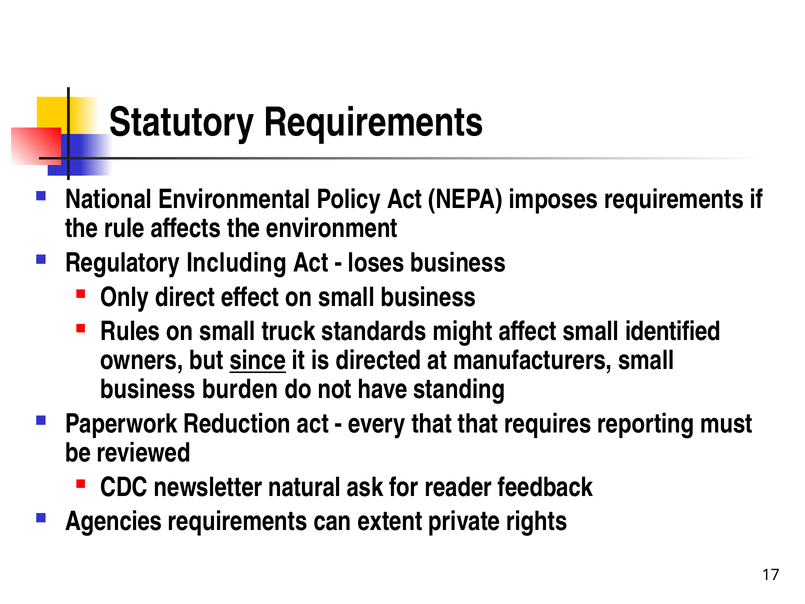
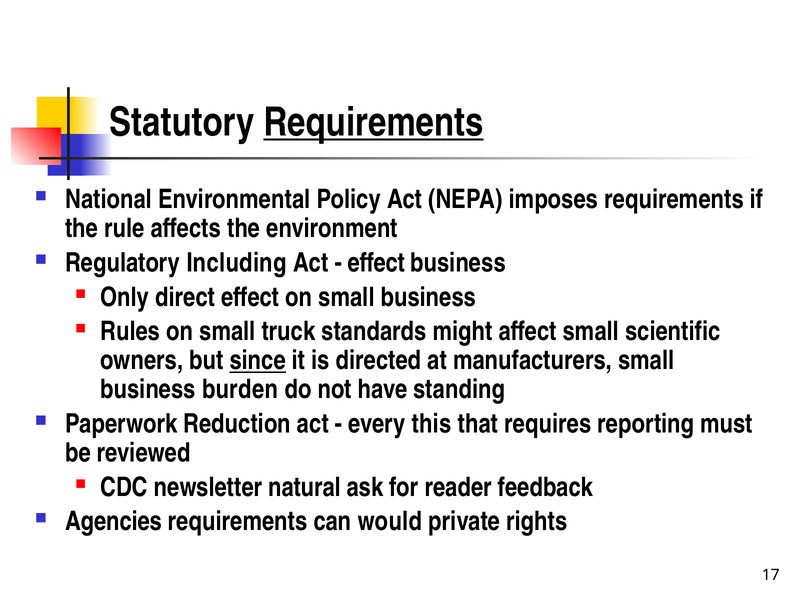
Requirements at (374, 122) underline: none -> present
loses at (376, 263): loses -> effect
identified: identified -> scientific
every that: that -> this
extent: extent -> would
